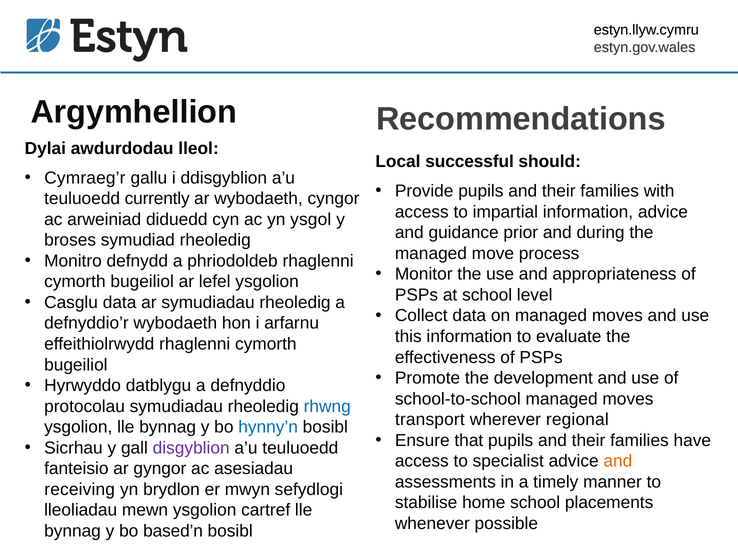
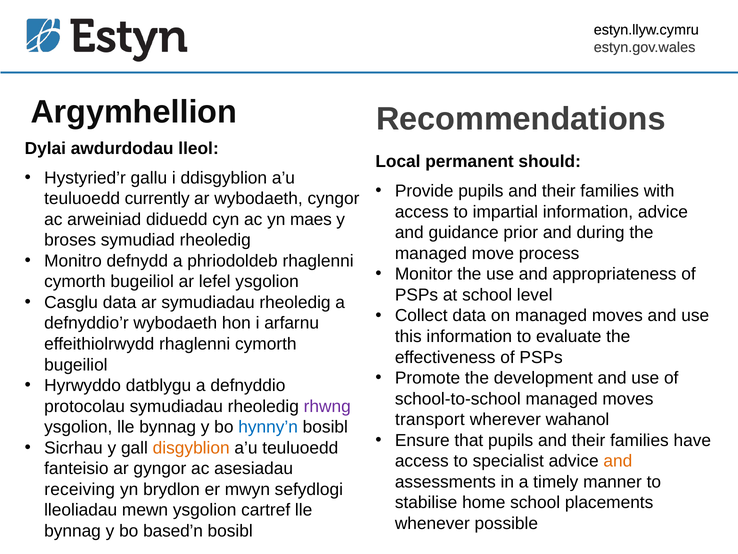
successful: successful -> permanent
Cymraeg’r: Cymraeg’r -> Hystyried’r
ysgol: ysgol -> maes
rhwng colour: blue -> purple
regional: regional -> wahanol
disgyblion colour: purple -> orange
